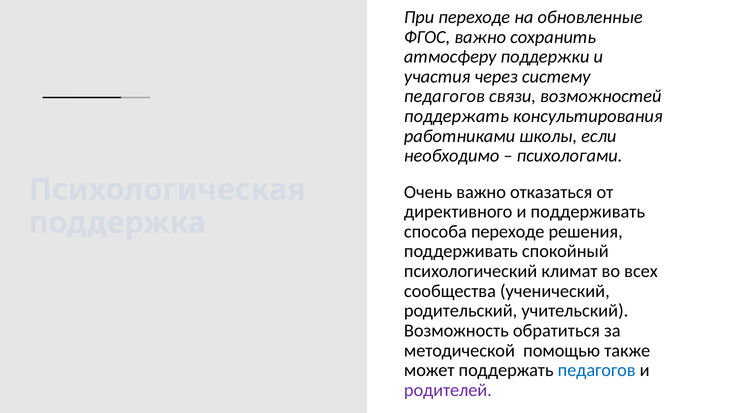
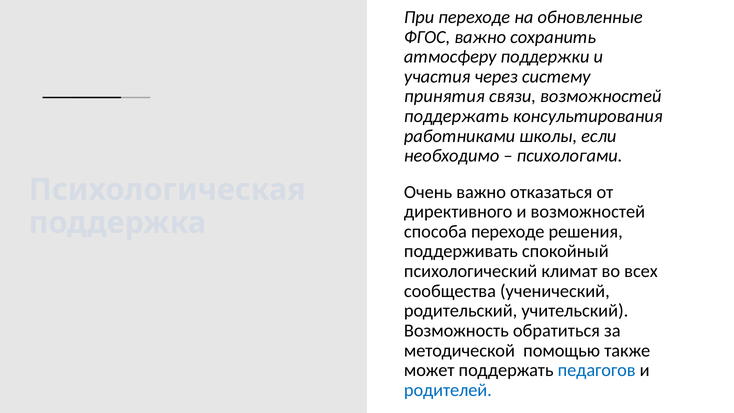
педагогов at (444, 96): педагогов -> принятия
и поддерживать: поддерживать -> возможностей
родителей colour: purple -> blue
